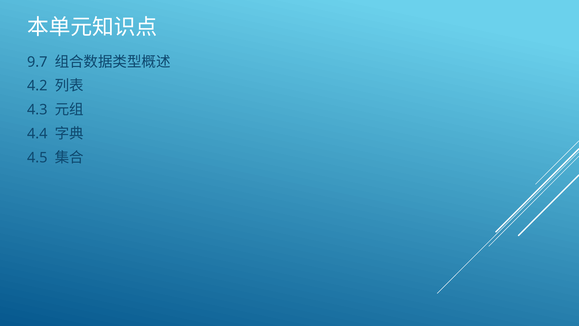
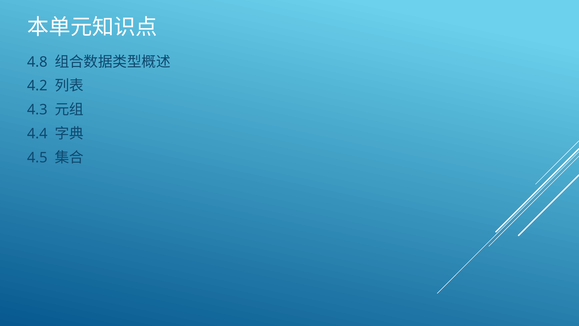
9.7: 9.7 -> 4.8
